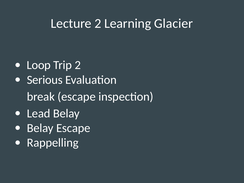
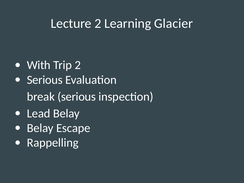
Loop: Loop -> With
break escape: escape -> serious
